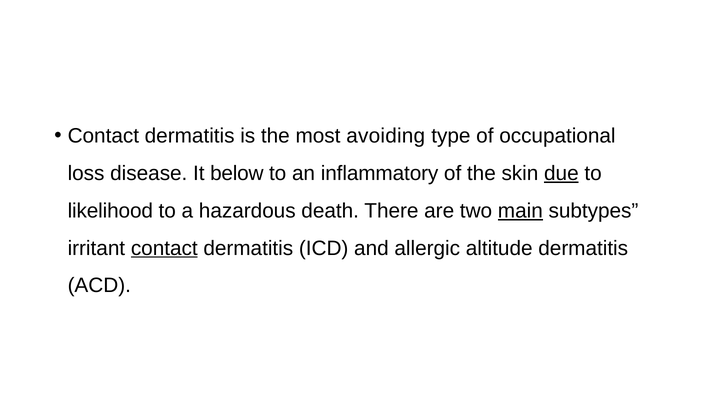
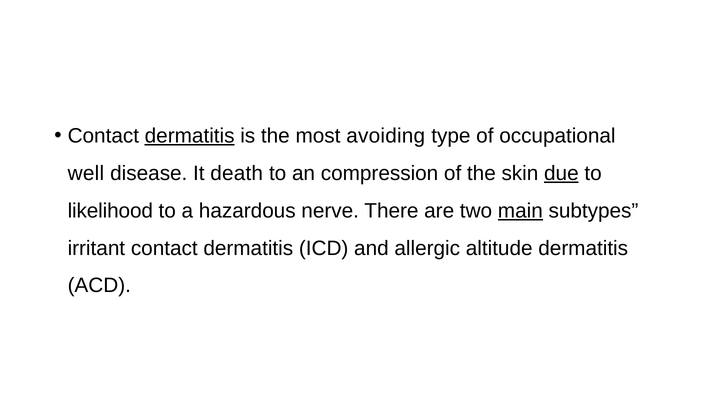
dermatitis at (190, 136) underline: none -> present
loss: loss -> well
below: below -> death
inflammatory: inflammatory -> compression
death: death -> nerve
contact at (164, 248) underline: present -> none
